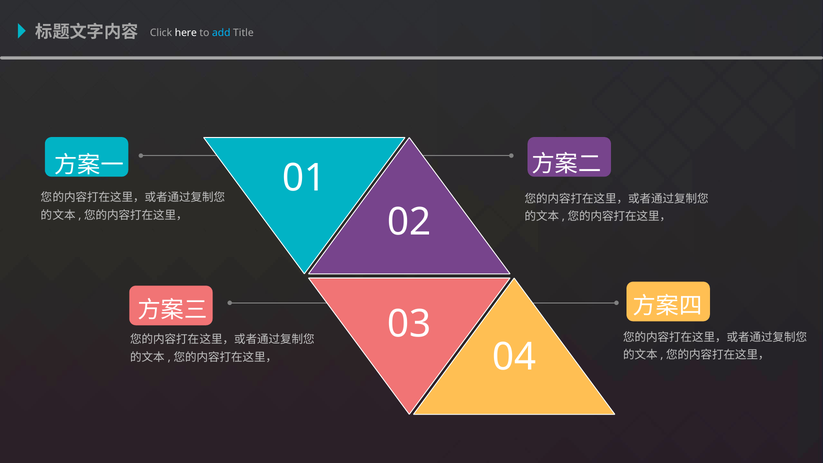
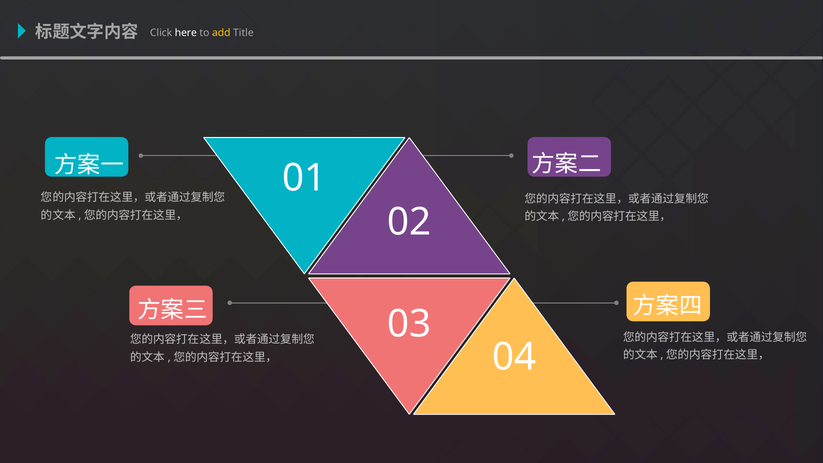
add colour: light blue -> yellow
